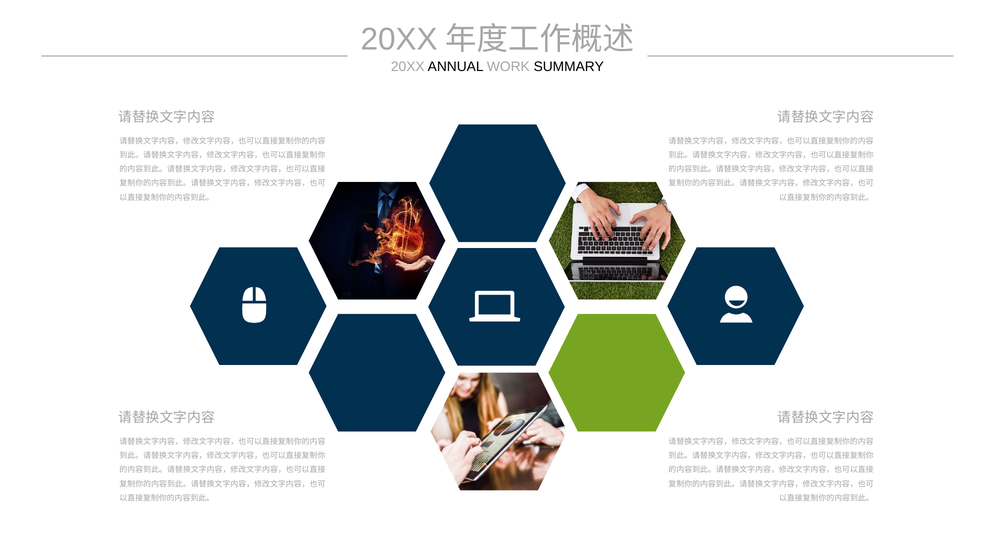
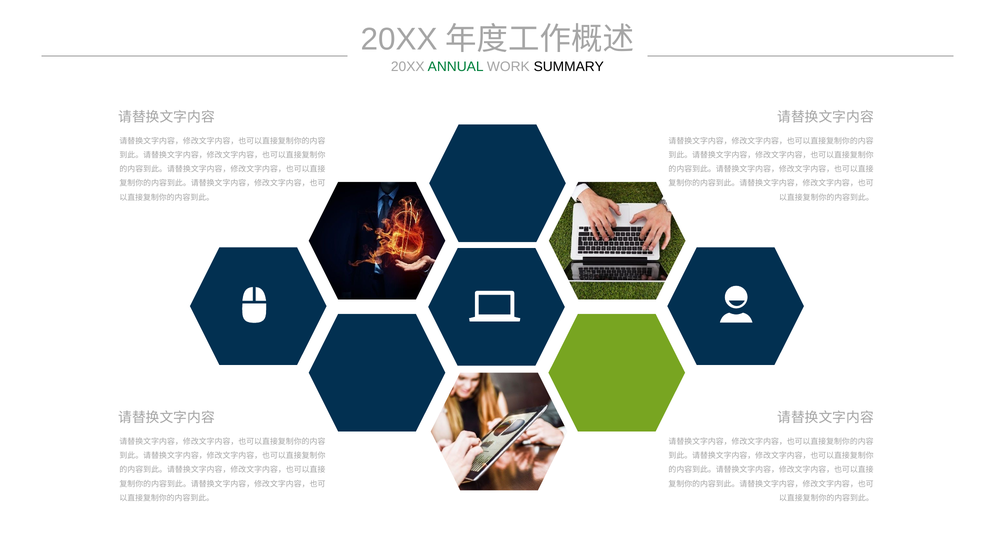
ANNUAL colour: black -> green
